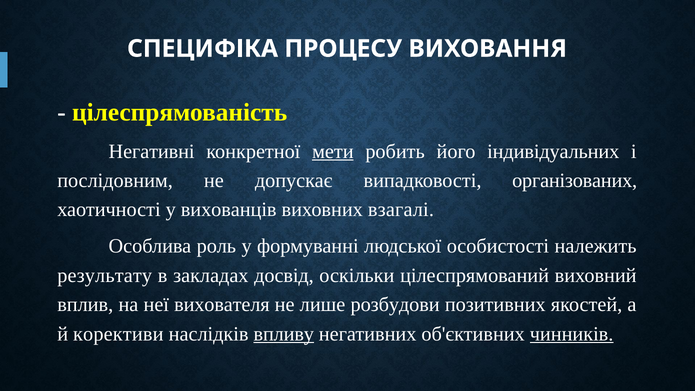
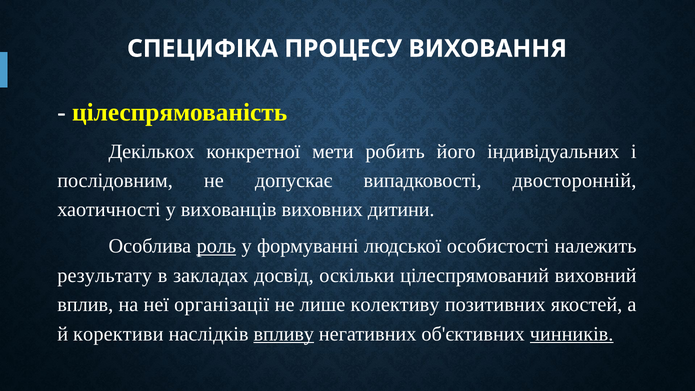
Негативні: Негативні -> Декількох
мети underline: present -> none
організованих: організованих -> двосторонній
взагалі: взагалі -> дитини
роль underline: none -> present
вихователя: вихователя -> організації
розбудови: розбудови -> колективу
